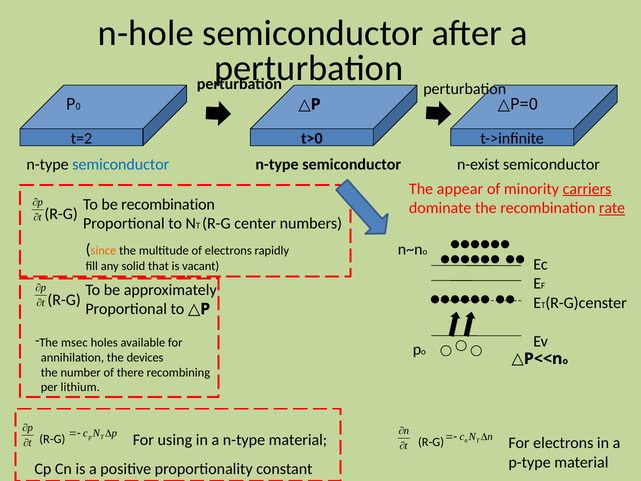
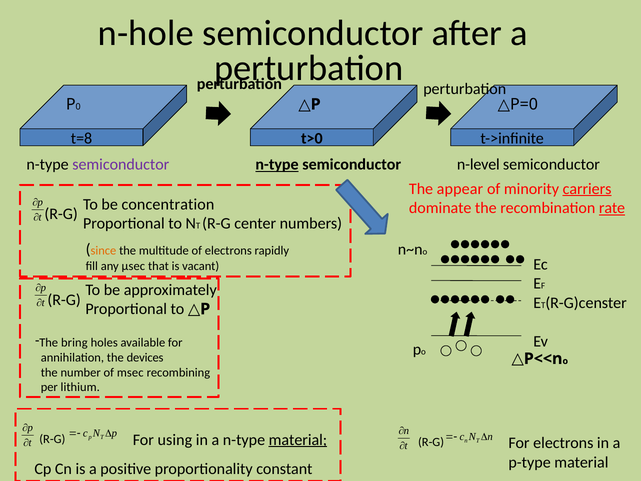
t=2: t=2 -> t=8
semiconductor at (121, 165) colour: blue -> purple
n-type at (277, 165) underline: none -> present
n-exist: n-exist -> n-level
be recombination: recombination -> concentration
solid: solid -> μsec
msec: msec -> bring
there: there -> msec
material at (298, 440) underline: none -> present
